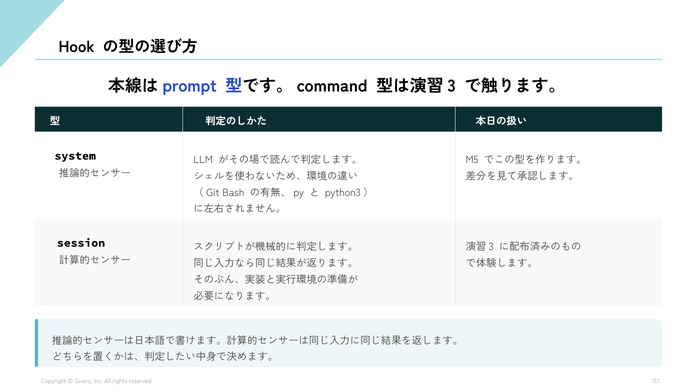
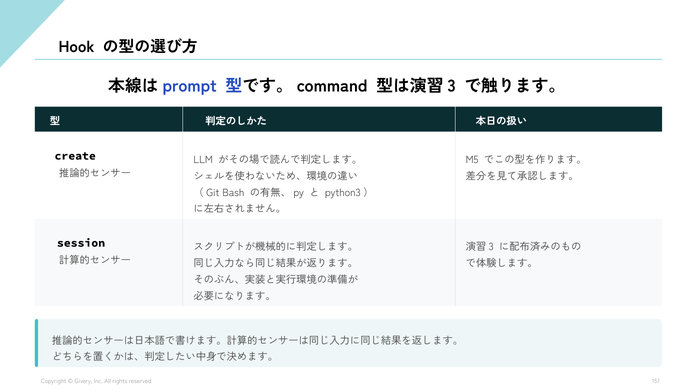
system: system -> create
